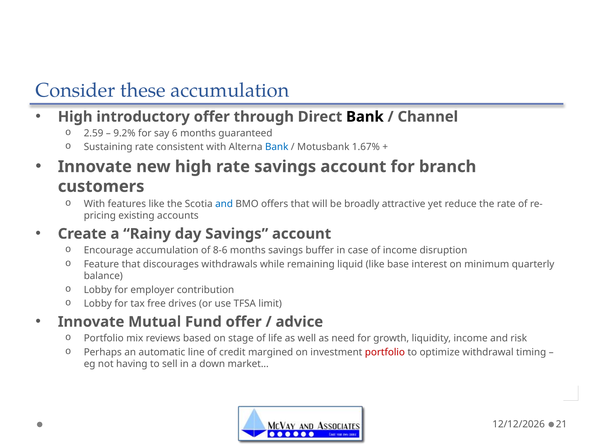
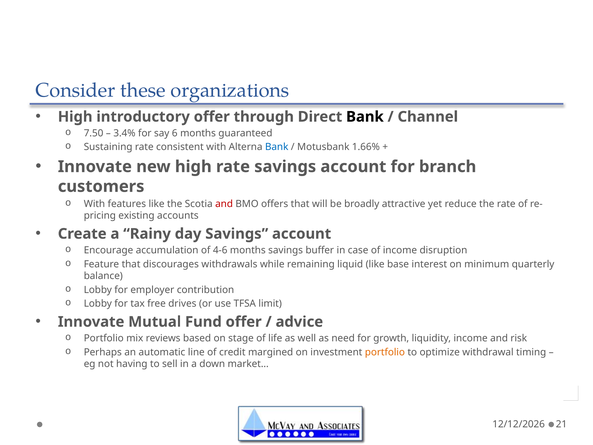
these accumulation: accumulation -> organizations
2.59: 2.59 -> 7.50
9.2%: 9.2% -> 3.4%
1.67%: 1.67% -> 1.66%
and at (224, 204) colour: blue -> red
8-6: 8-6 -> 4-6
portfolio at (385, 352) colour: red -> orange
